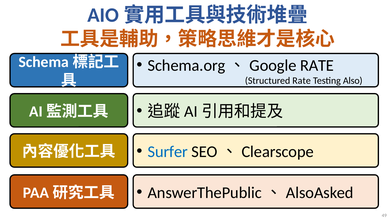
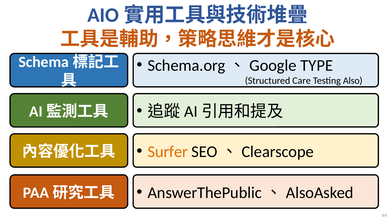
Schema.org、Google RATE: RATE -> TYPE
Structured Rate: Rate -> Care
Surfer colour: blue -> orange
